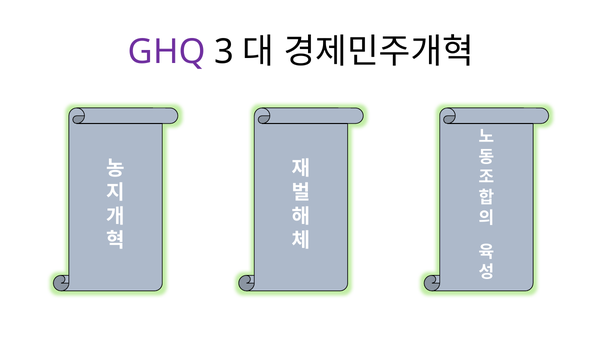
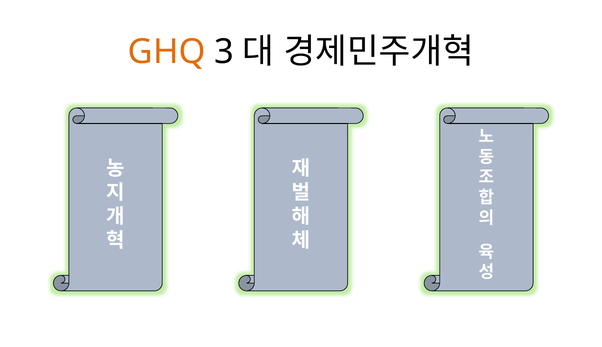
GHQ colour: purple -> orange
